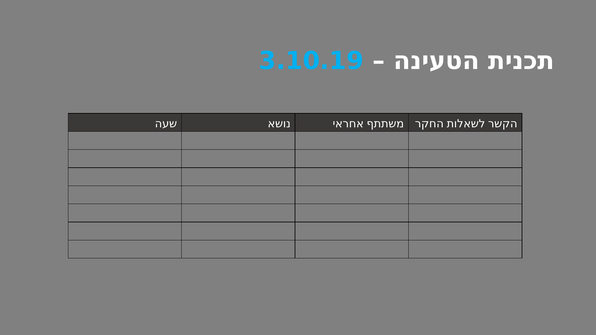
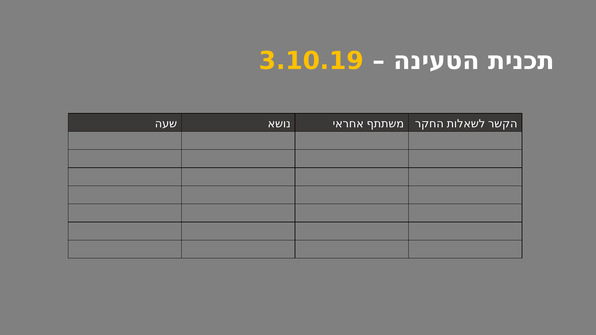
3.10.19 colour: light blue -> yellow
